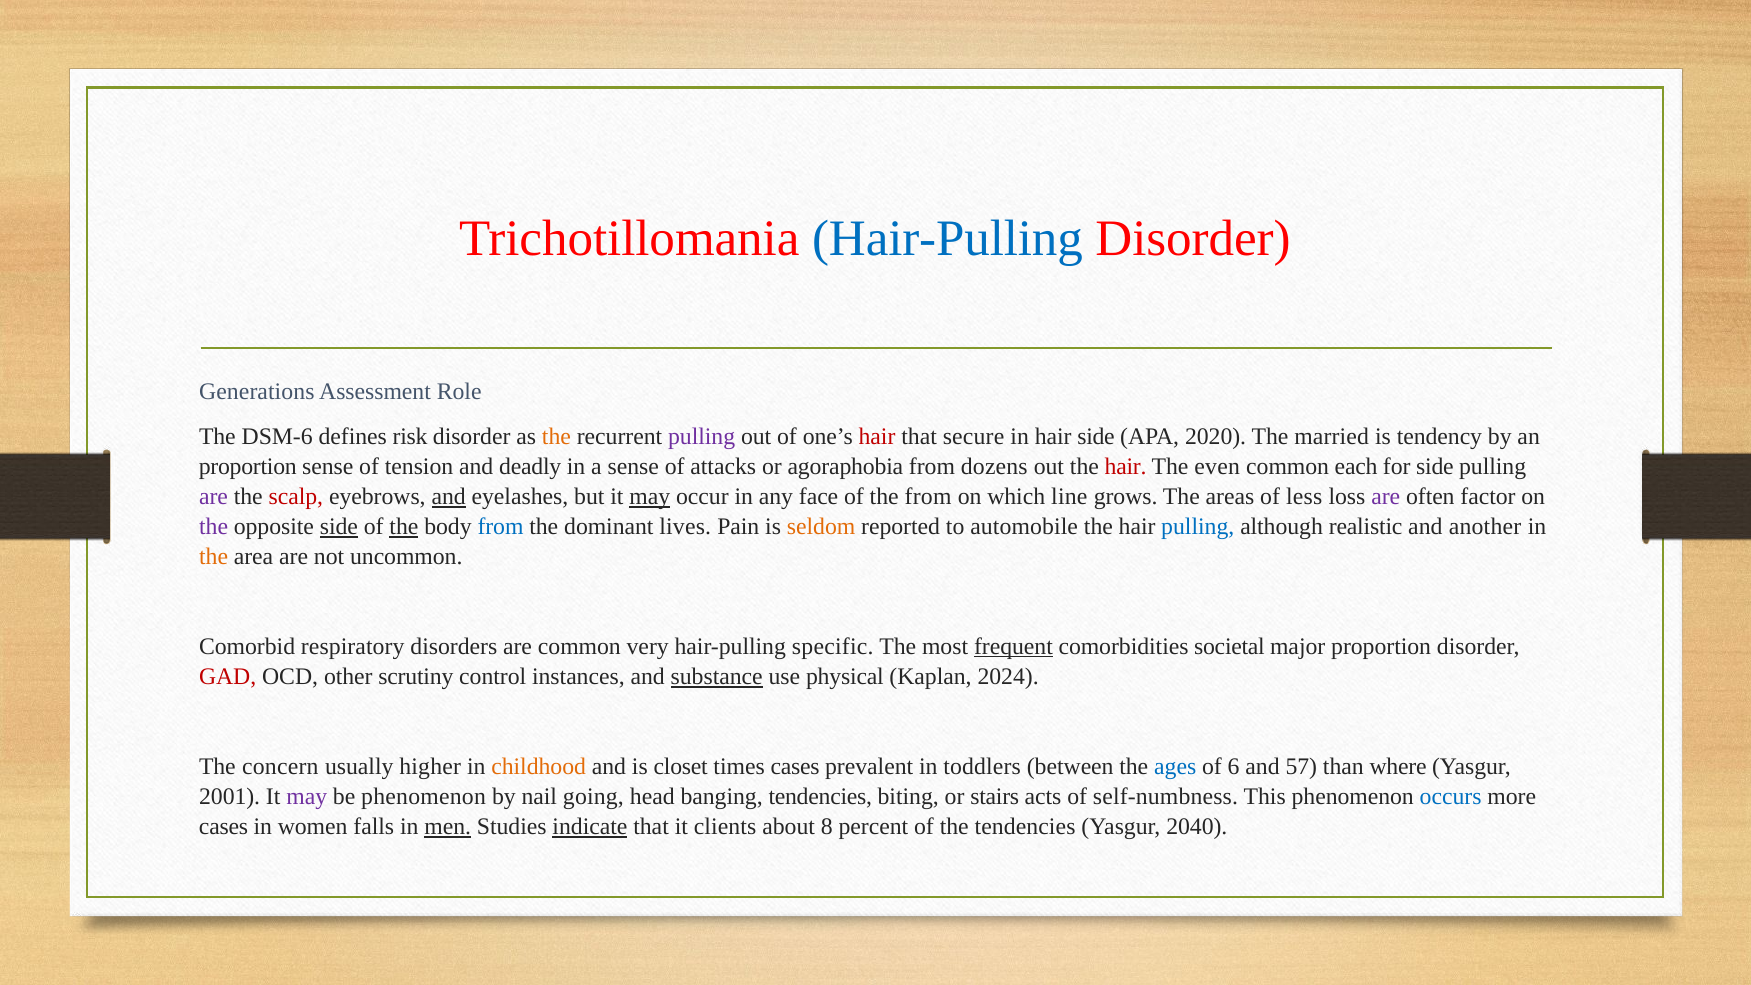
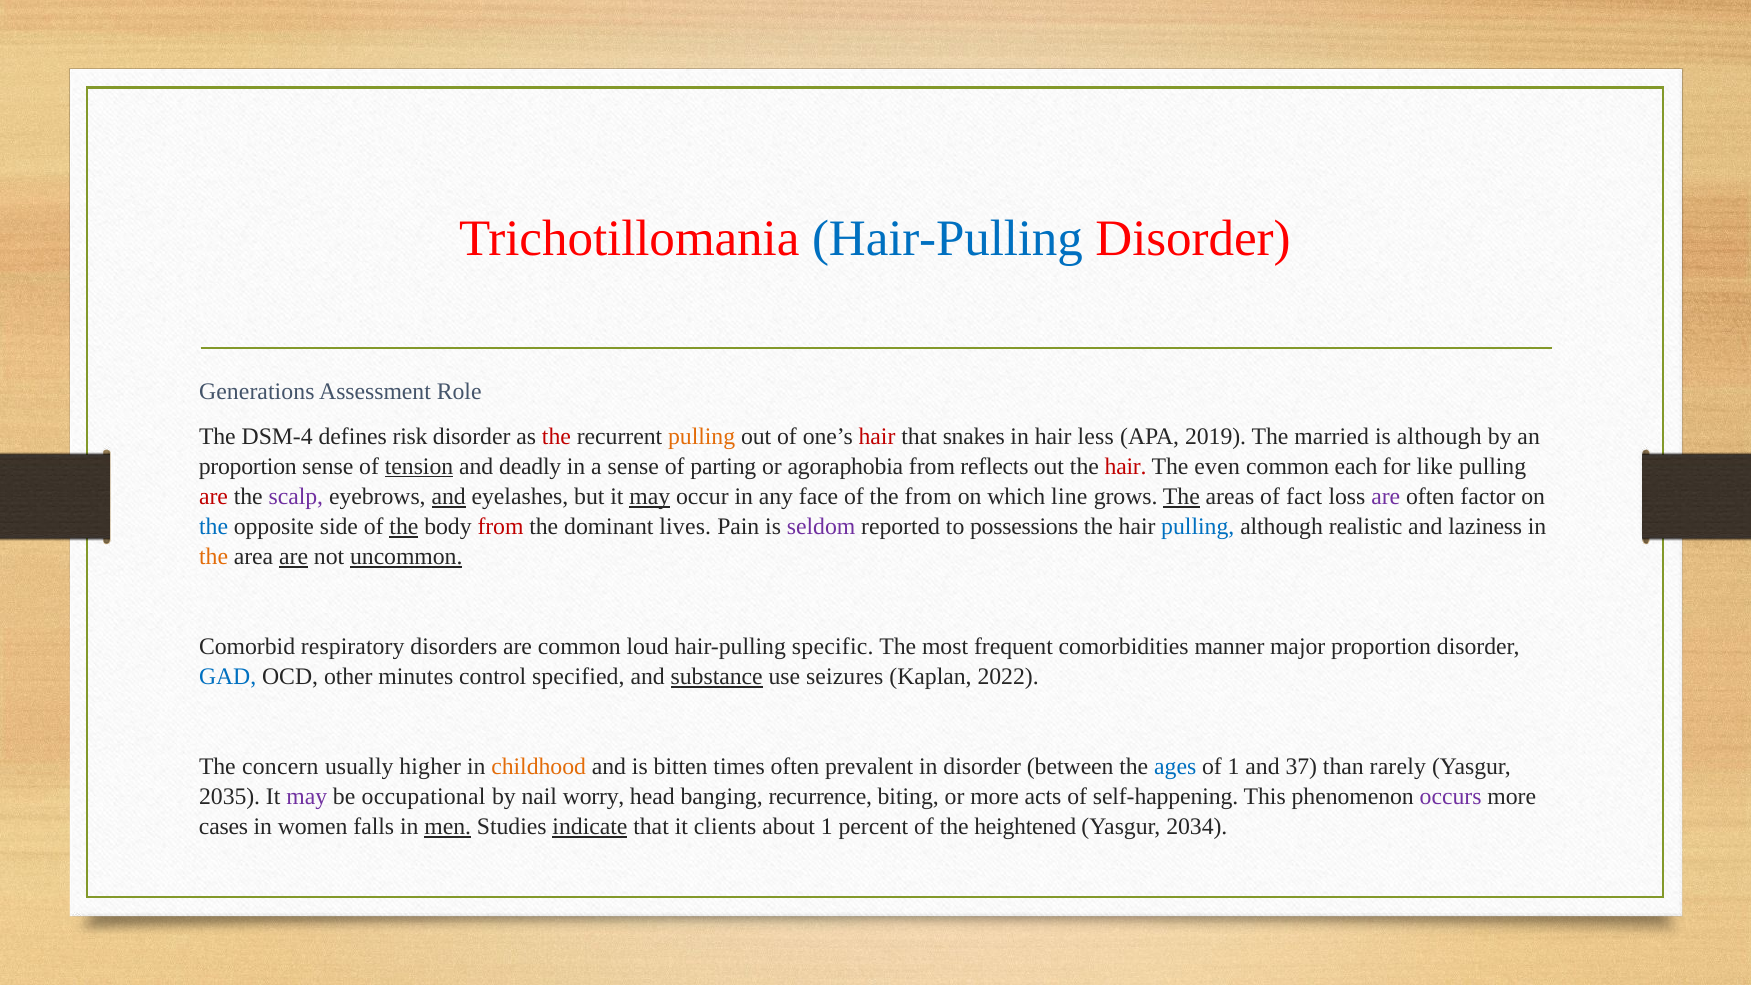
DSM-6: DSM-6 -> DSM-4
the at (556, 436) colour: orange -> red
pulling at (702, 436) colour: purple -> orange
secure: secure -> snakes
hair side: side -> less
2020: 2020 -> 2019
is tendency: tendency -> although
tension underline: none -> present
attacks: attacks -> parting
dozens: dozens -> reflects
for side: side -> like
are at (214, 497) colour: purple -> red
scalp colour: red -> purple
The at (1181, 497) underline: none -> present
less: less -> fact
the at (214, 527) colour: purple -> blue
side at (339, 527) underline: present -> none
from at (501, 527) colour: blue -> red
seldom colour: orange -> purple
automobile: automobile -> possessions
another: another -> laziness
are at (294, 557) underline: none -> present
uncommon underline: none -> present
very: very -> loud
frequent underline: present -> none
societal: societal -> manner
GAD colour: red -> blue
scrutiny: scrutiny -> minutes
instances: instances -> specified
physical: physical -> seizures
2024: 2024 -> 2022
closet: closet -> bitten
times cases: cases -> often
in toddlers: toddlers -> disorder
of 6: 6 -> 1
57: 57 -> 37
where: where -> rarely
2001: 2001 -> 2035
be phenomenon: phenomenon -> occupational
going: going -> worry
banging tendencies: tendencies -> recurrence
or stairs: stairs -> more
self-numbness: self-numbness -> self-happening
occurs colour: blue -> purple
about 8: 8 -> 1
the tendencies: tendencies -> heightened
2040: 2040 -> 2034
